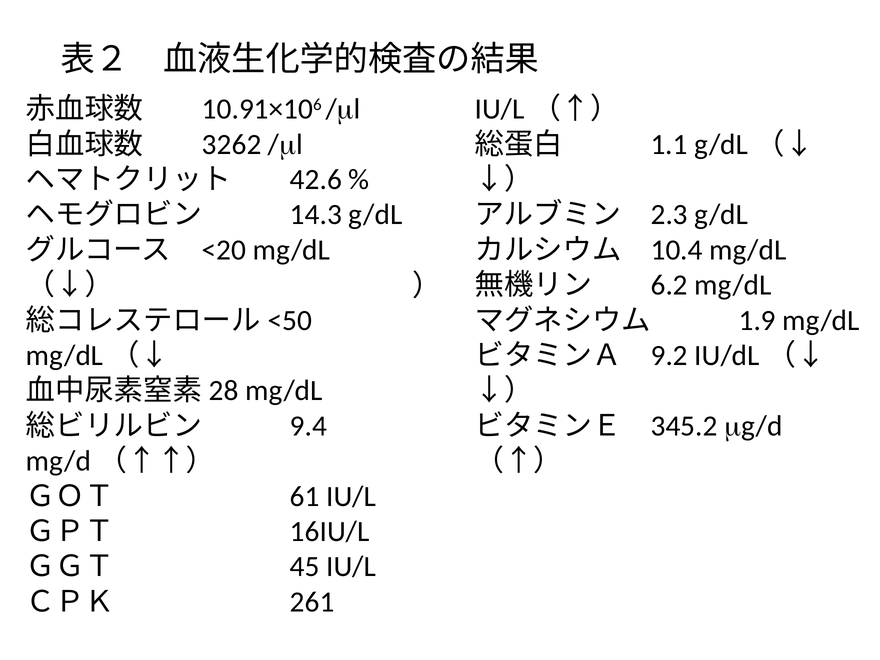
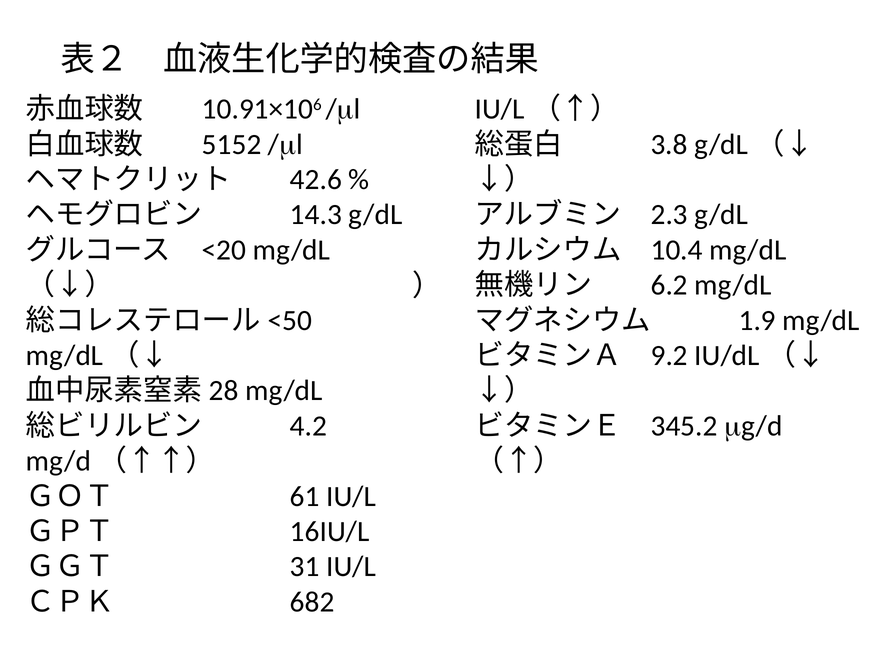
3262: 3262 -> 5152
1.1: 1.1 -> 3.8
9.4: 9.4 -> 4.2
45: 45 -> 31
261: 261 -> 682
